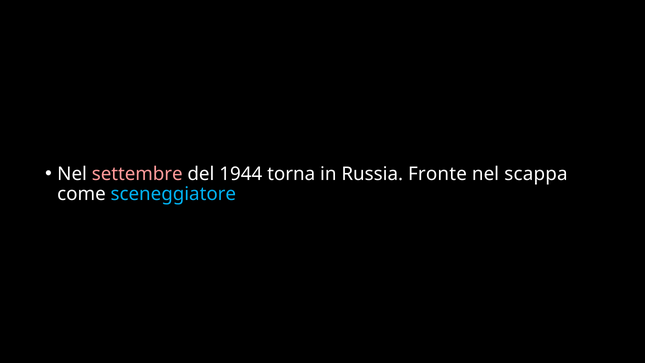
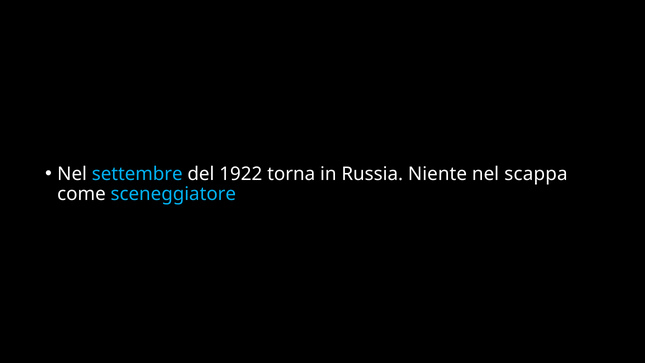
settembre colour: pink -> light blue
1944: 1944 -> 1922
Fronte: Fronte -> Niente
